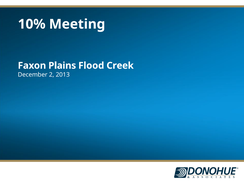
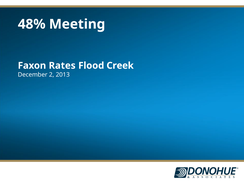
10%: 10% -> 48%
Plains: Plains -> Rates
